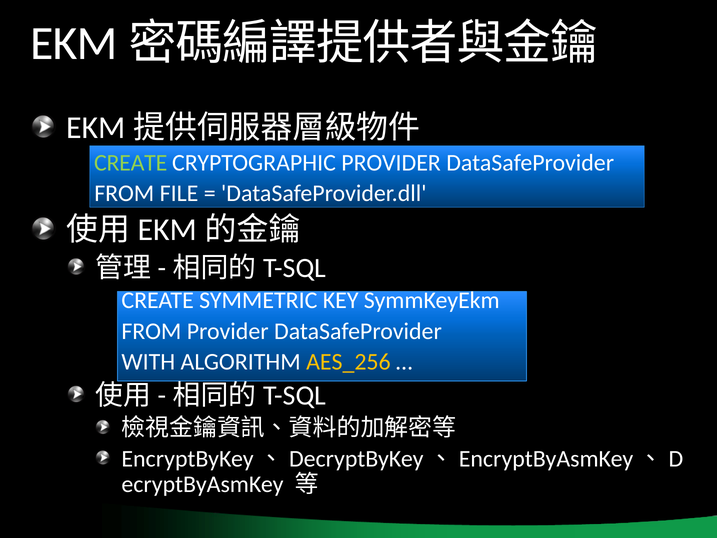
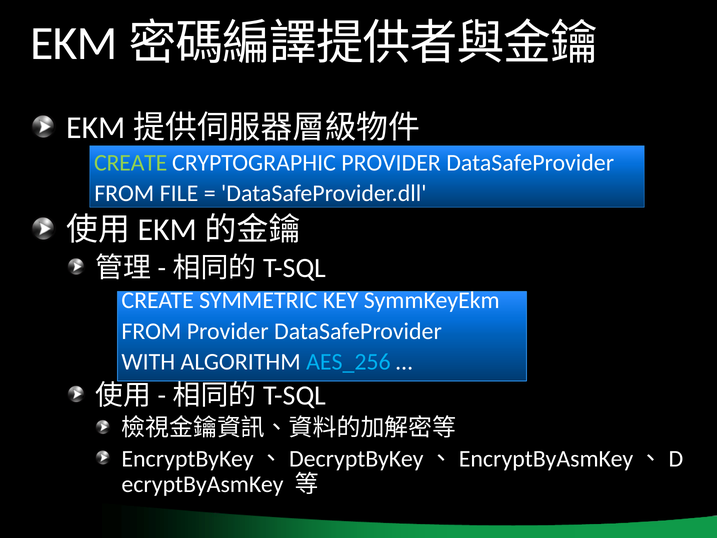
AES_256 colour: yellow -> light blue
